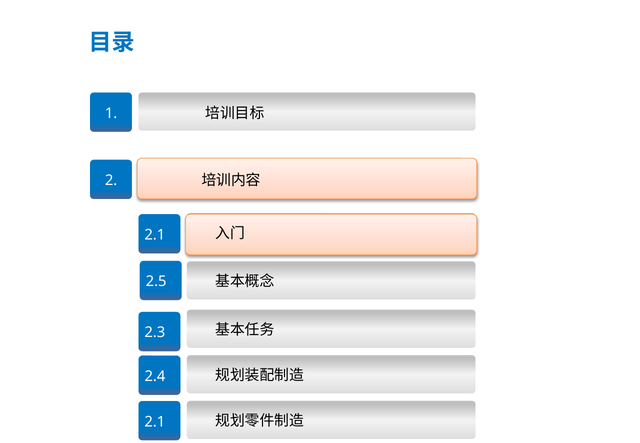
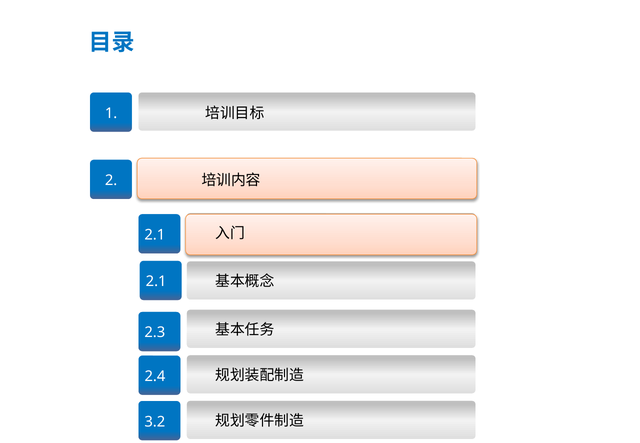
2.5 at (156, 282): 2.5 -> 2.1
2.1 at (155, 422): 2.1 -> 3.2
